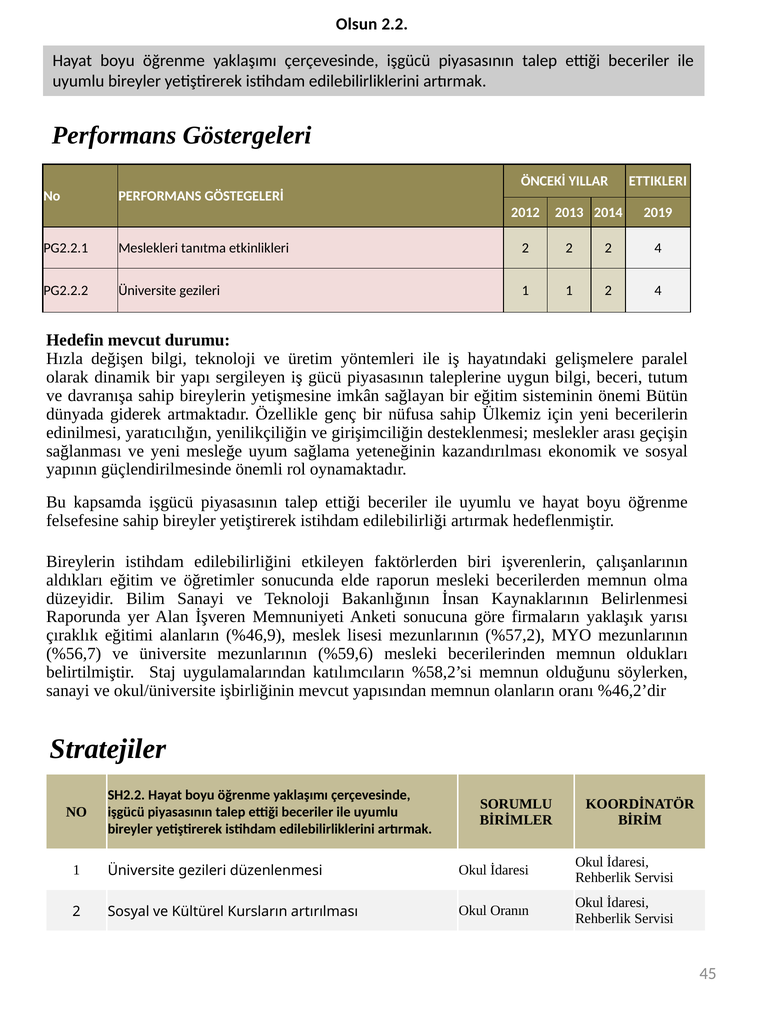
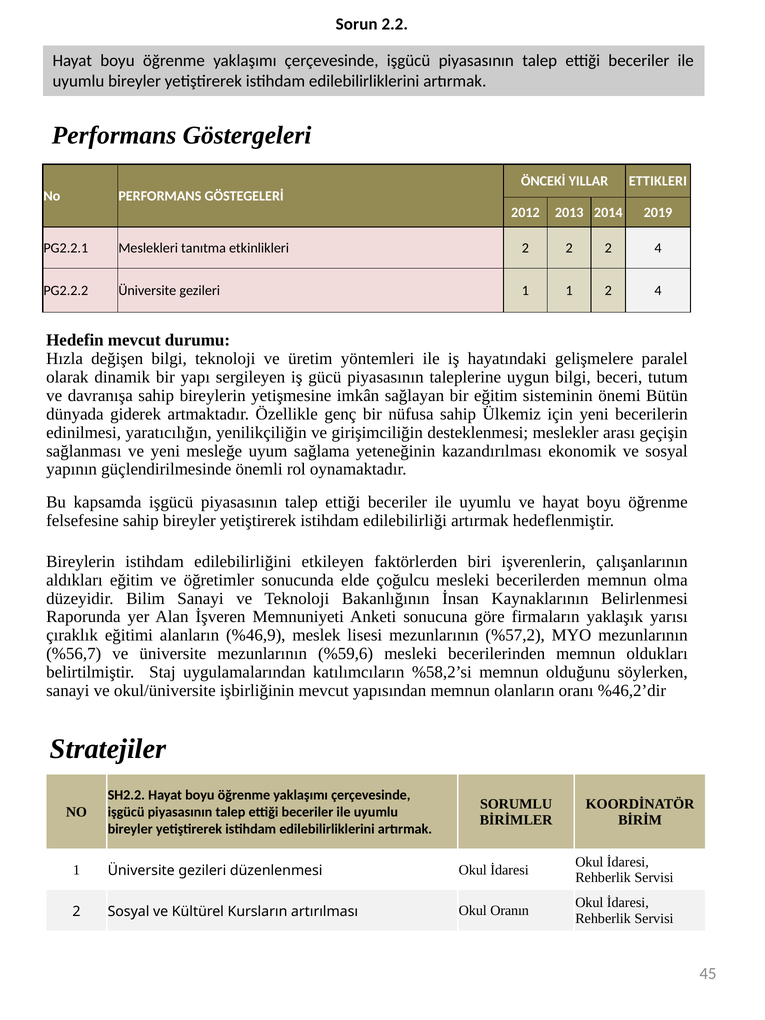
Olsun: Olsun -> Sorun
raporun: raporun -> çoğulcu
